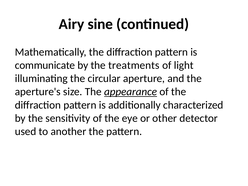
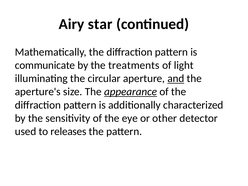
sine: sine -> star
and underline: none -> present
another: another -> releases
